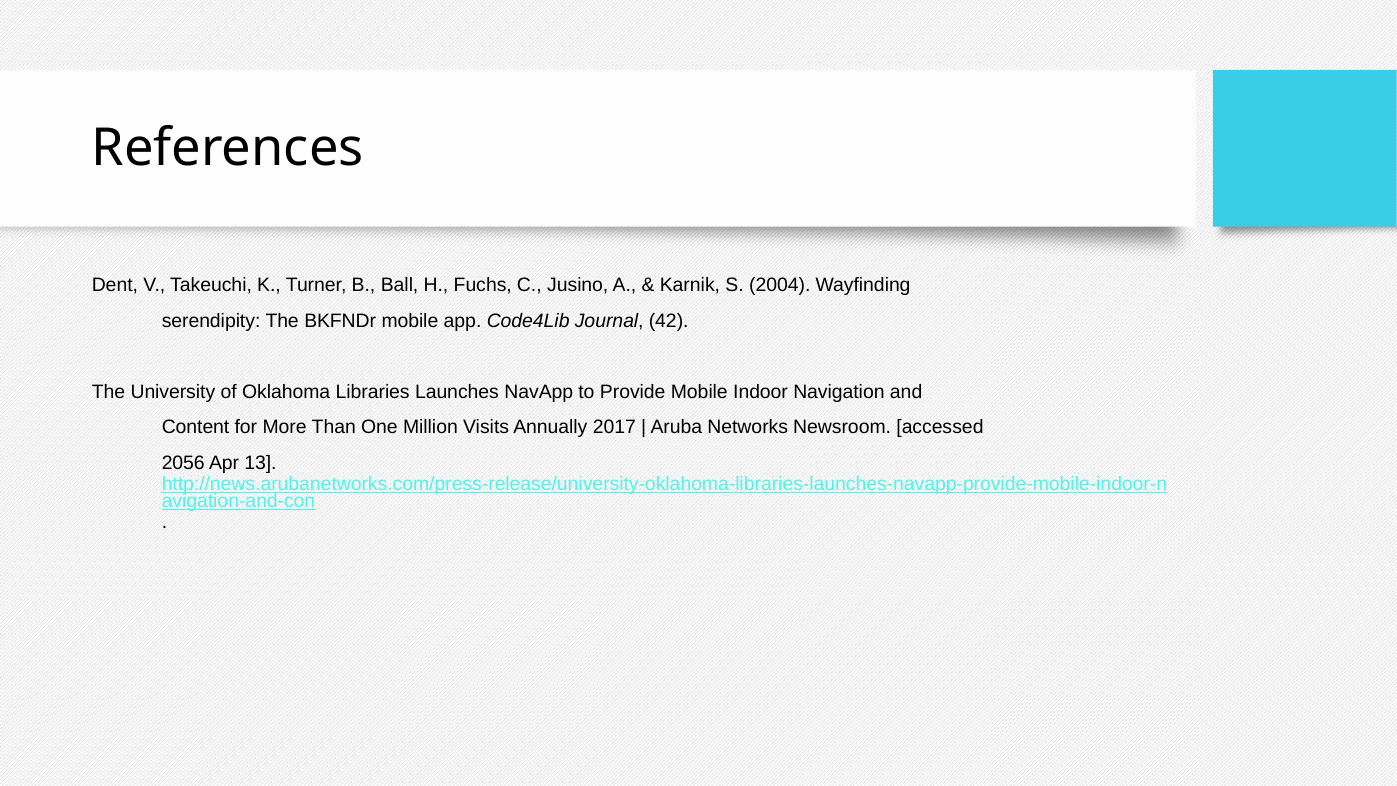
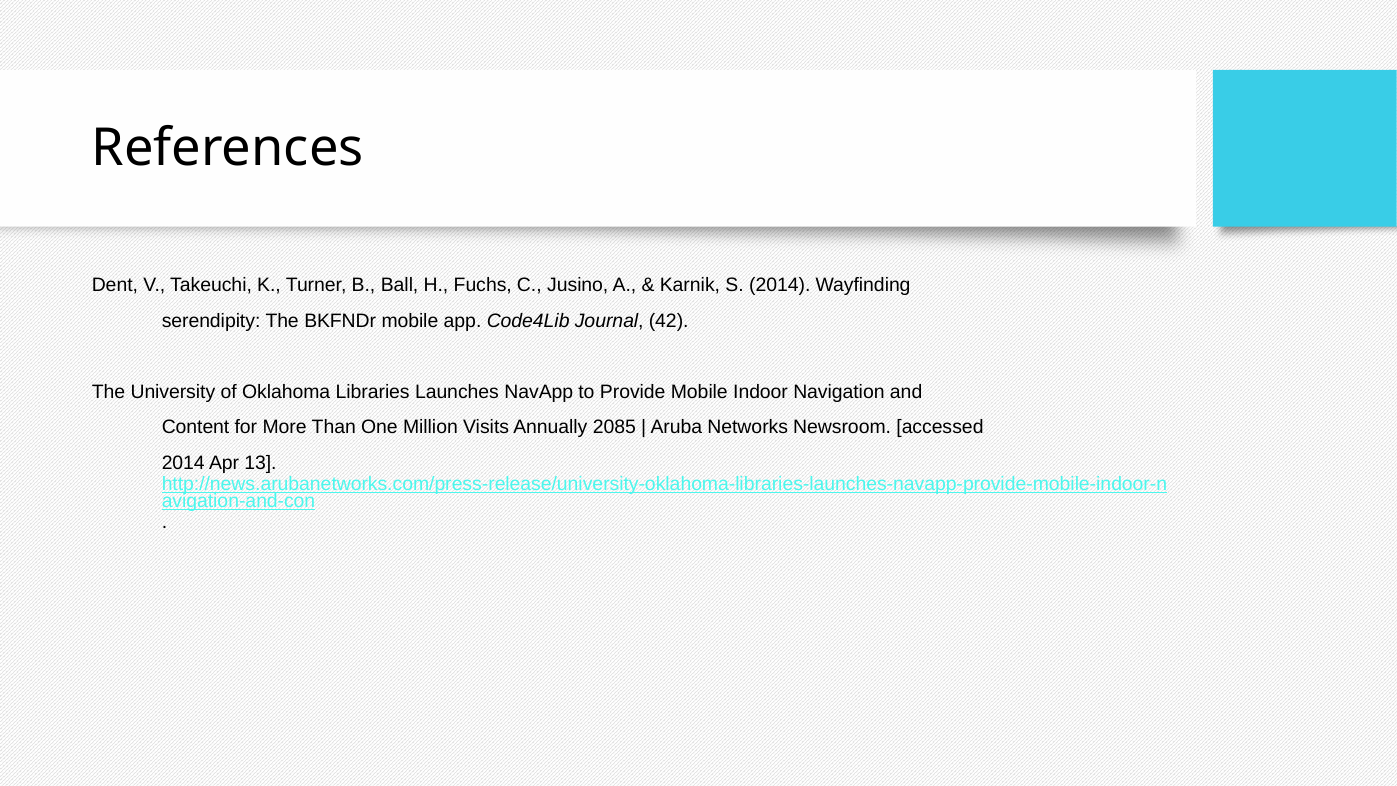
S 2004: 2004 -> 2014
2017: 2017 -> 2085
2056 at (183, 463): 2056 -> 2014
